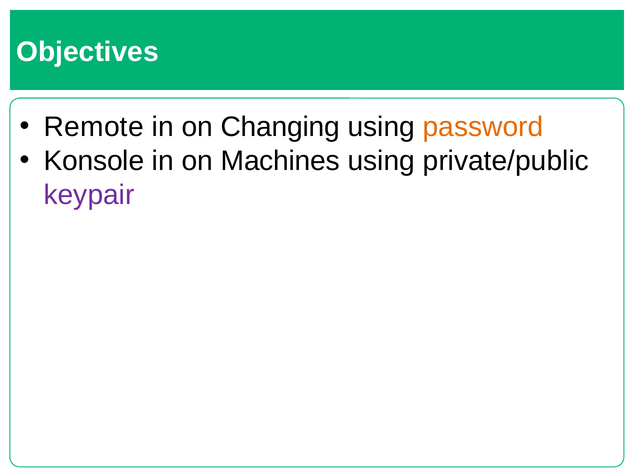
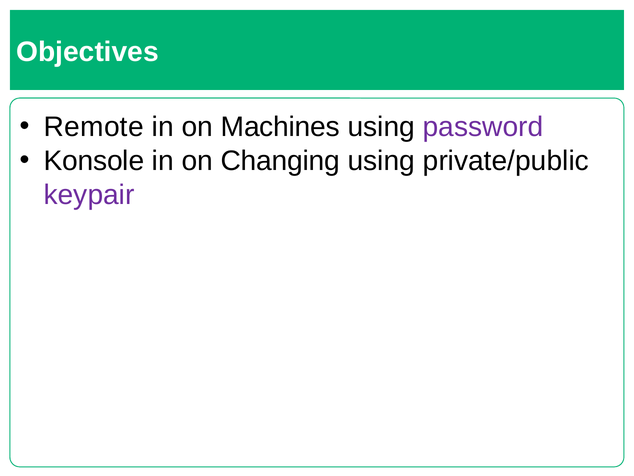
Changing: Changing -> Machines
password colour: orange -> purple
Machines: Machines -> Changing
